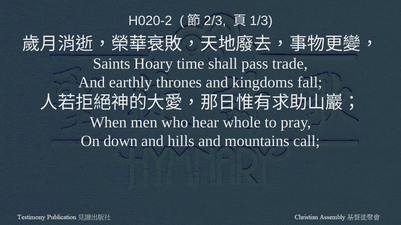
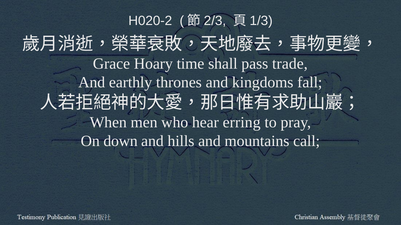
Saints: Saints -> Grace
whole: whole -> erring
